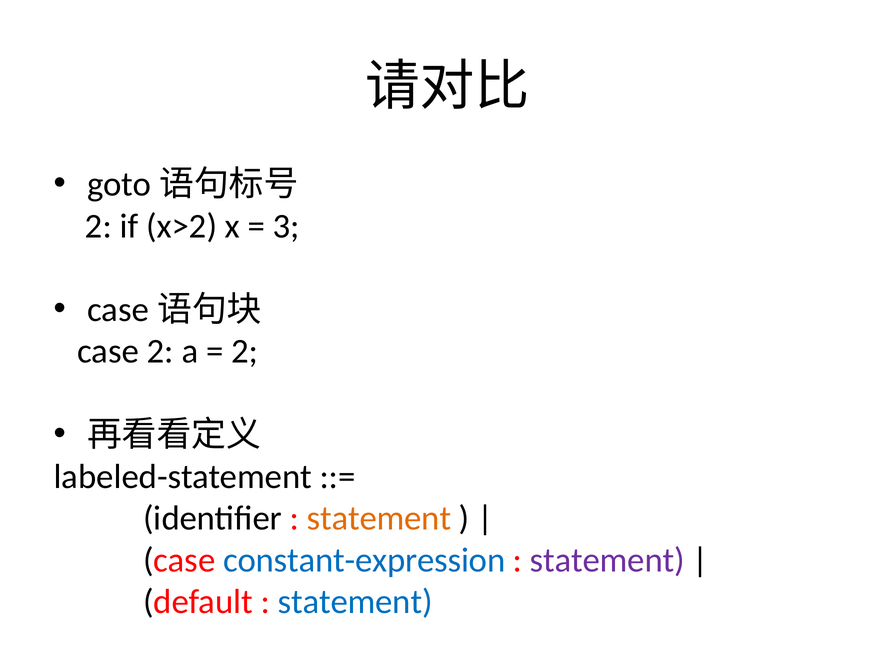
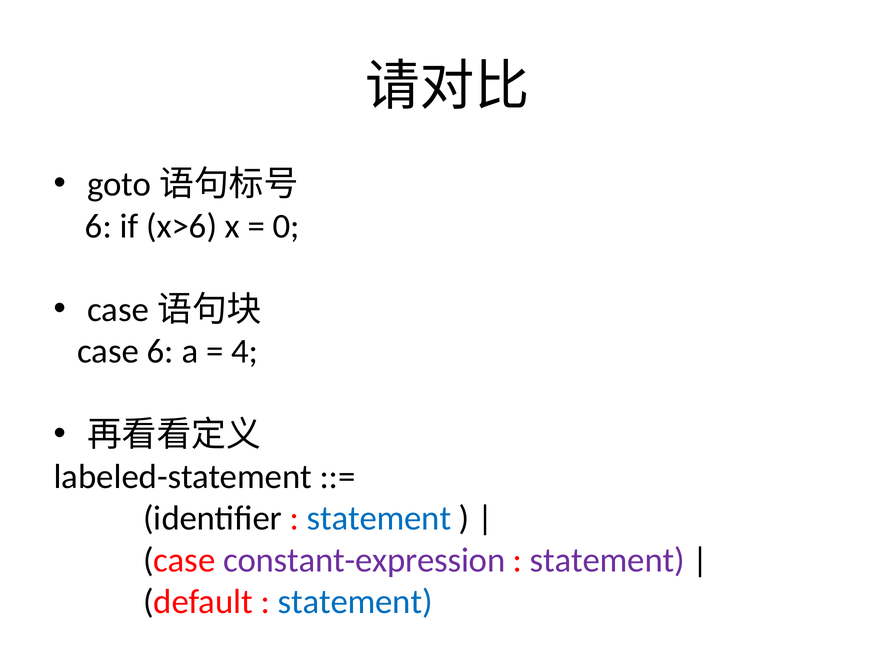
2 at (98, 226): 2 -> 6
x>2: x>2 -> x>6
3: 3 -> 0
case 2: 2 -> 6
2 at (245, 351): 2 -> 4
statement at (379, 519) colour: orange -> blue
constant-expression colour: blue -> purple
